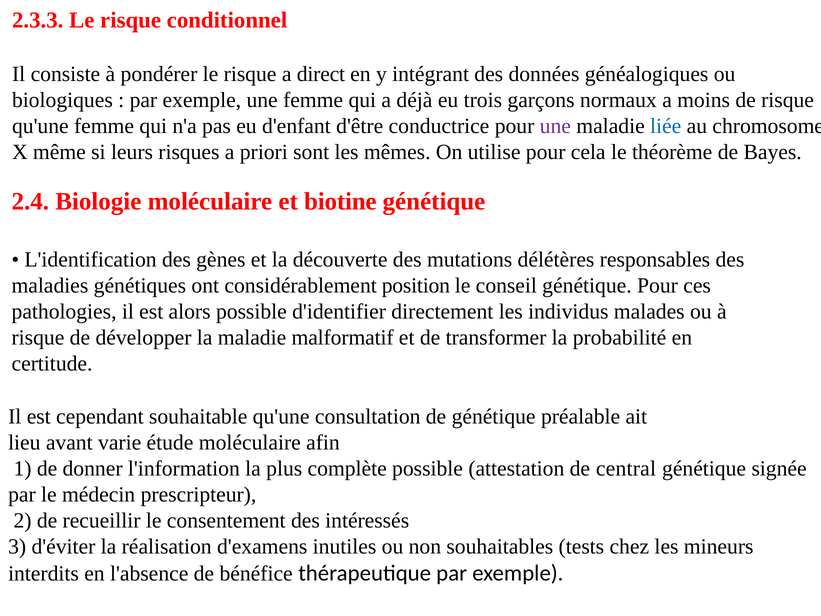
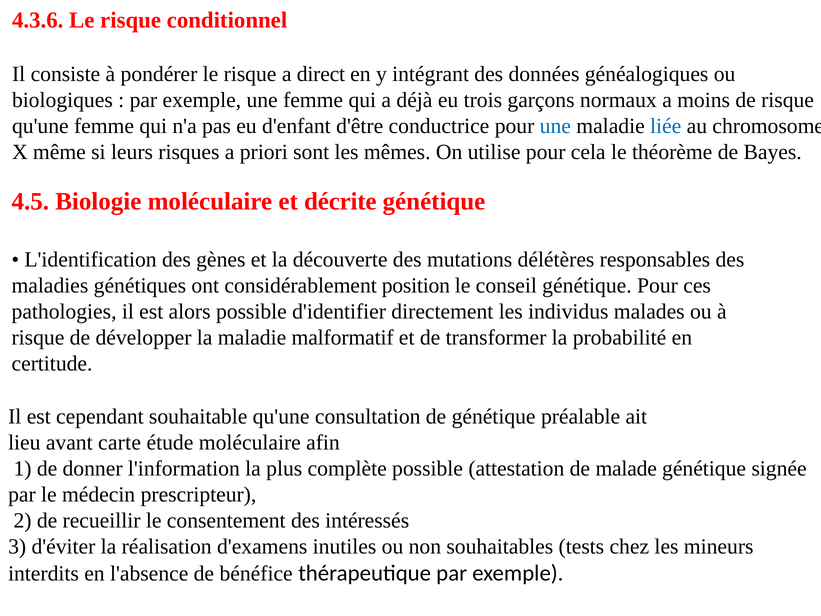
2.3.3: 2.3.3 -> 4.3.6
une at (555, 126) colour: purple -> blue
2.4: 2.4 -> 4.5
biotine: biotine -> décrite
varie: varie -> carte
central: central -> malade
